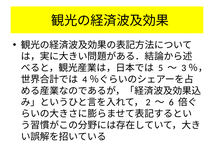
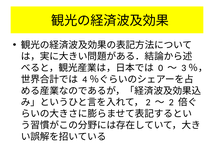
5: 5 -> 0
6: 6 -> 2
